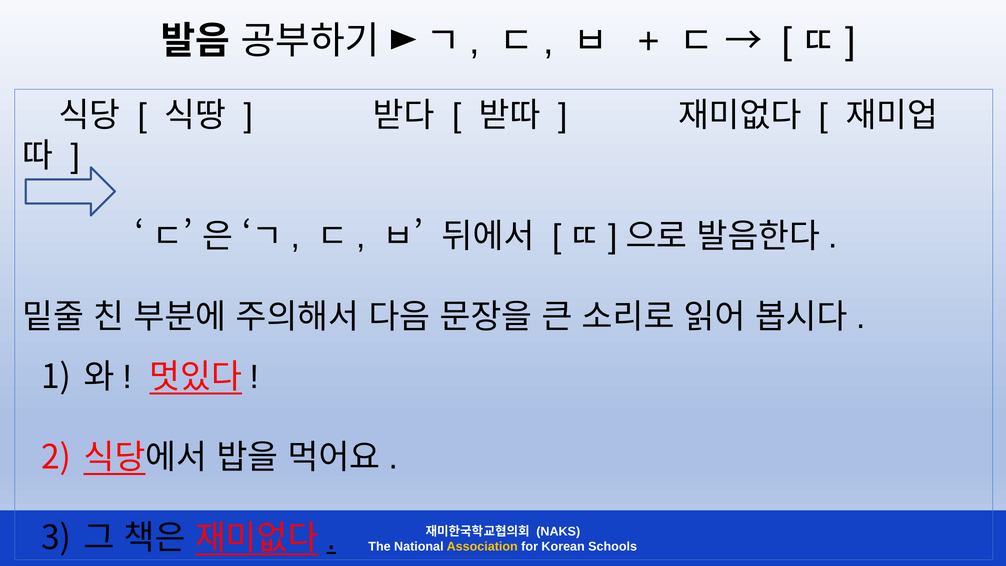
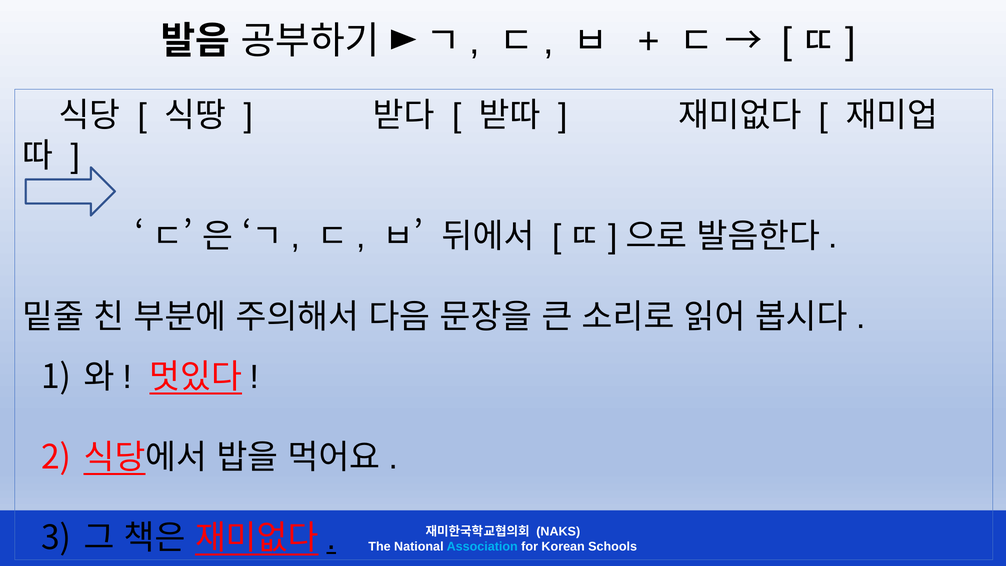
Association colour: yellow -> light blue
